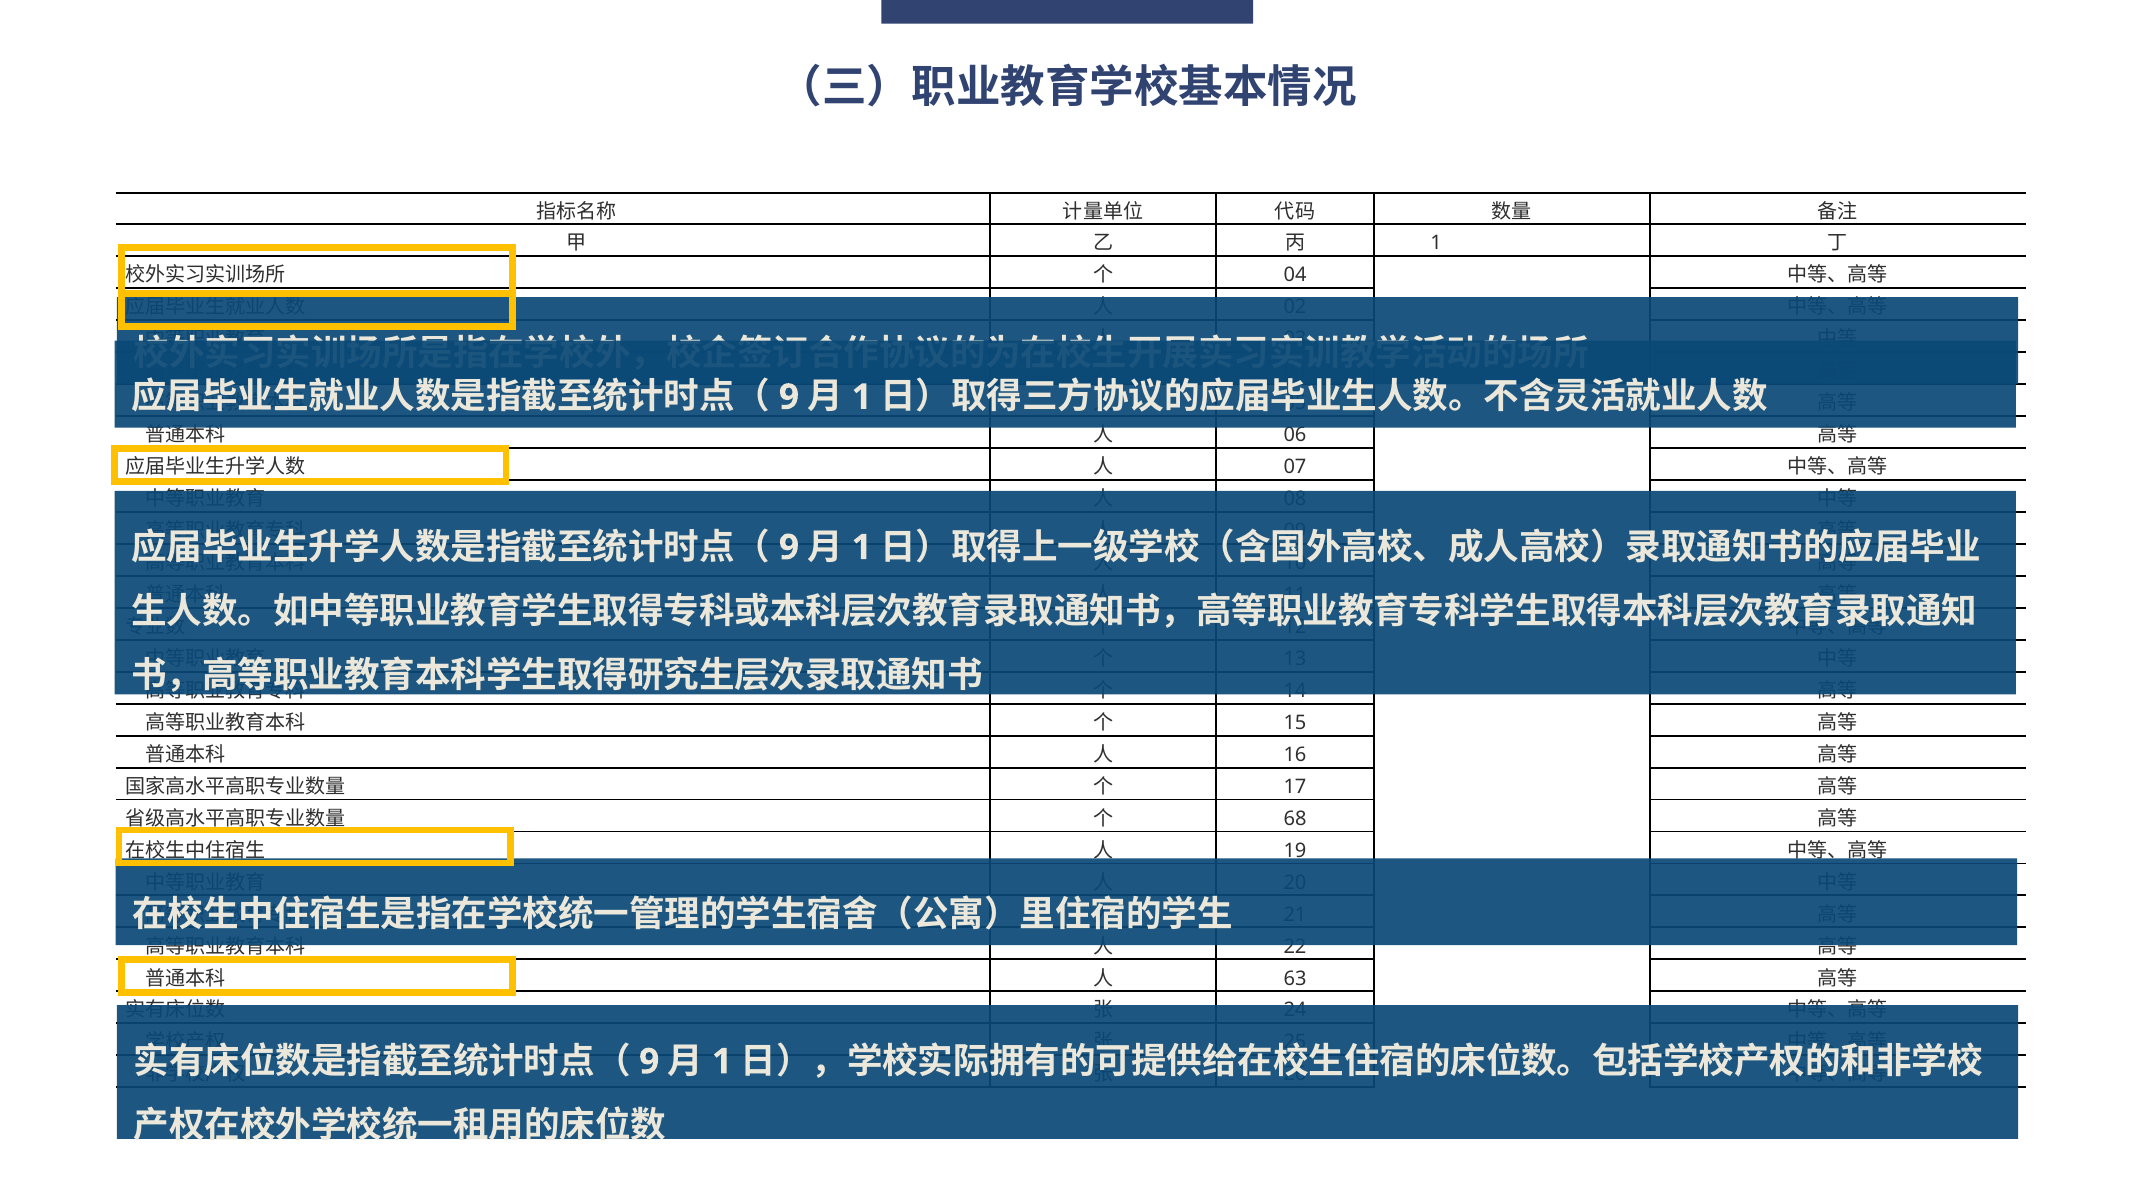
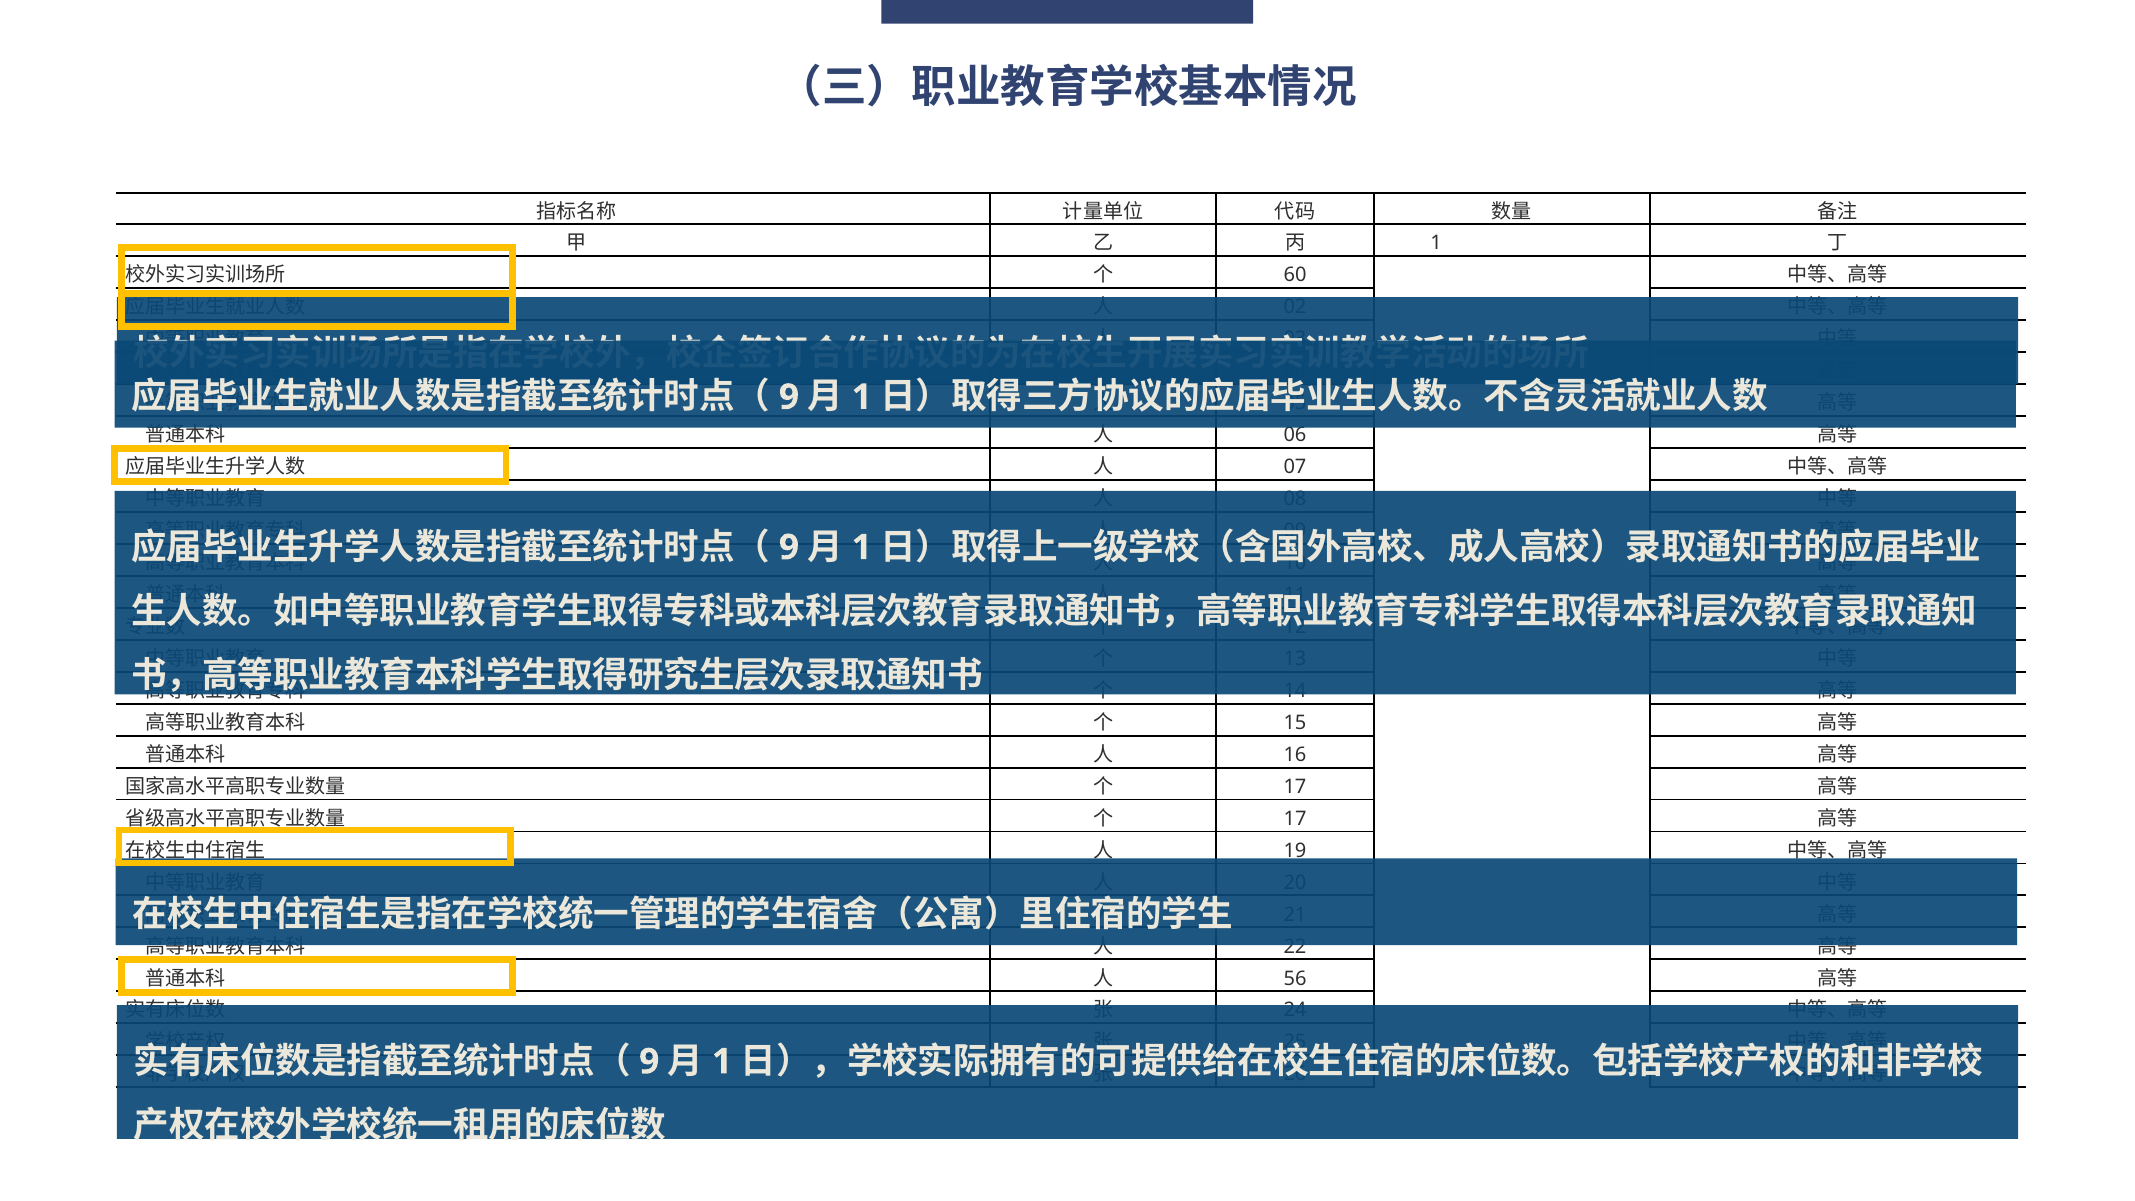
04 at (1295, 275): 04 -> 60
68 at (1295, 819): 68 -> 17
63: 63 -> 56
